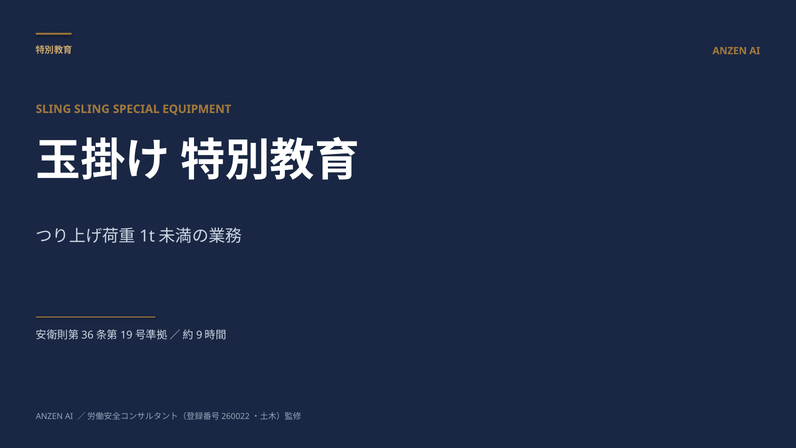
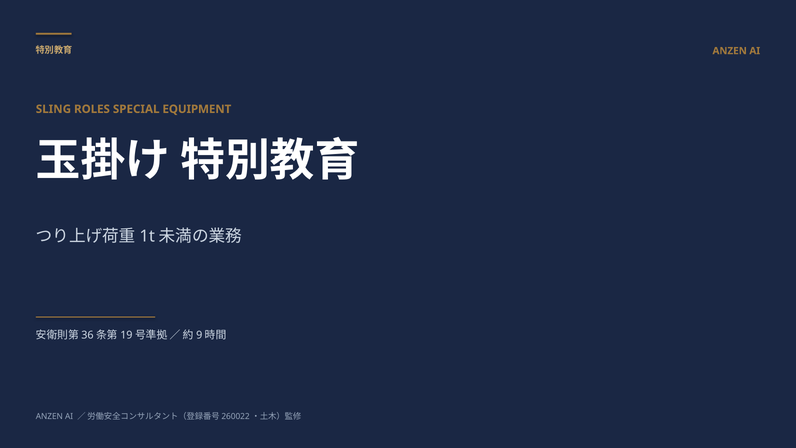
SLING SLING: SLING -> ROLES
